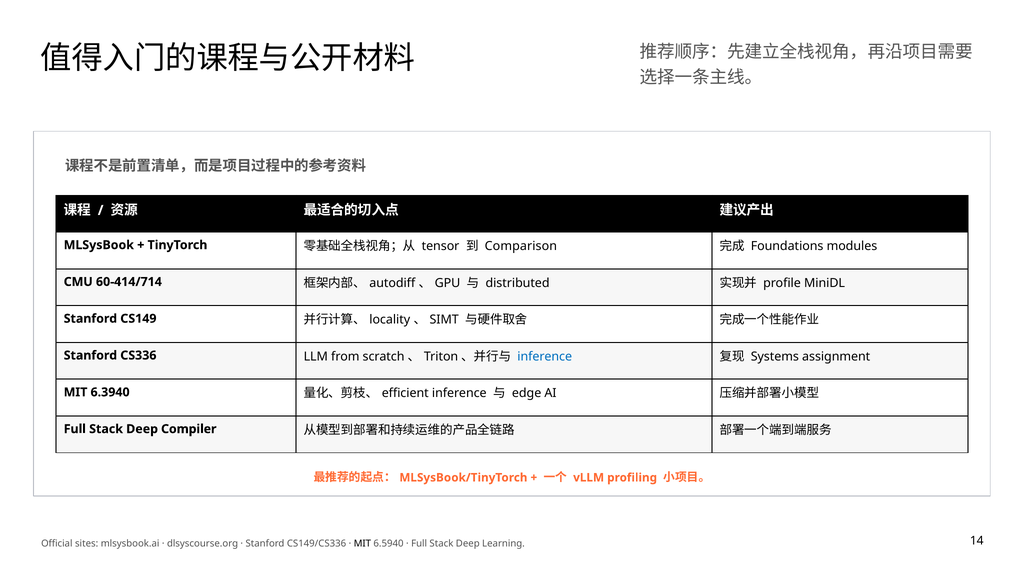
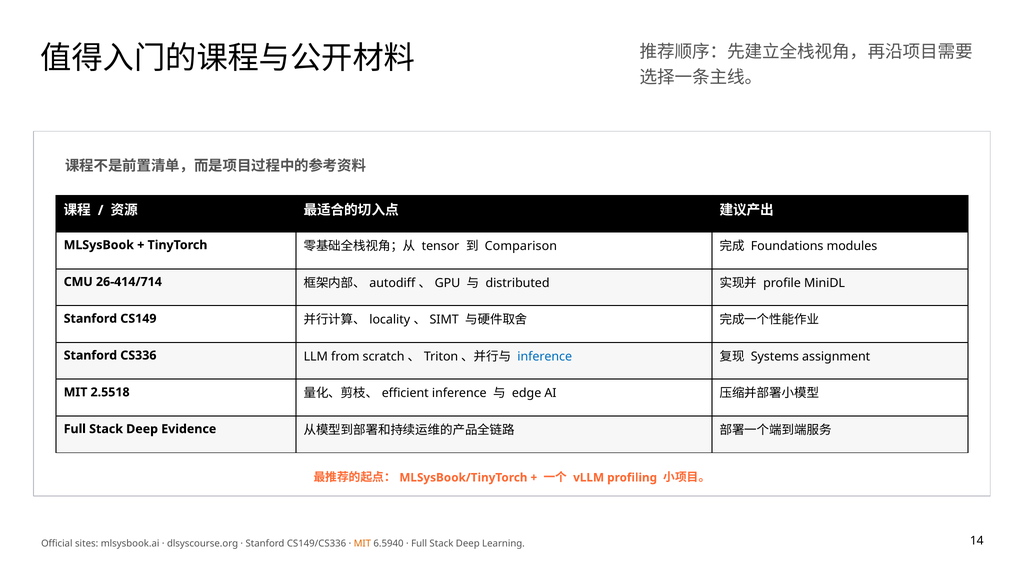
60-414/714: 60-414/714 -> 26-414/714
6.3940: 6.3940 -> 2.5518
Compiler: Compiler -> Evidence
MIT at (362, 544) colour: black -> orange
